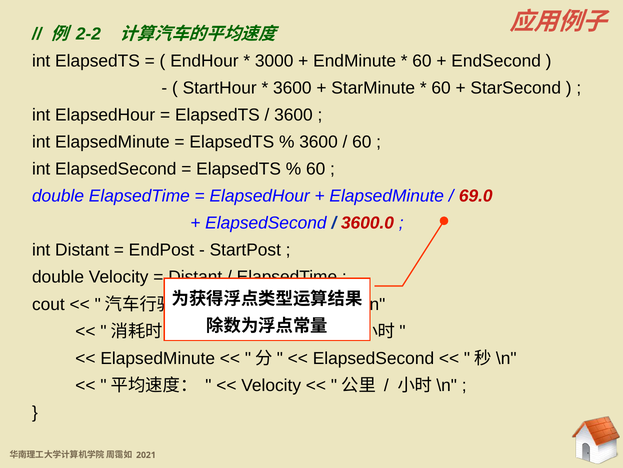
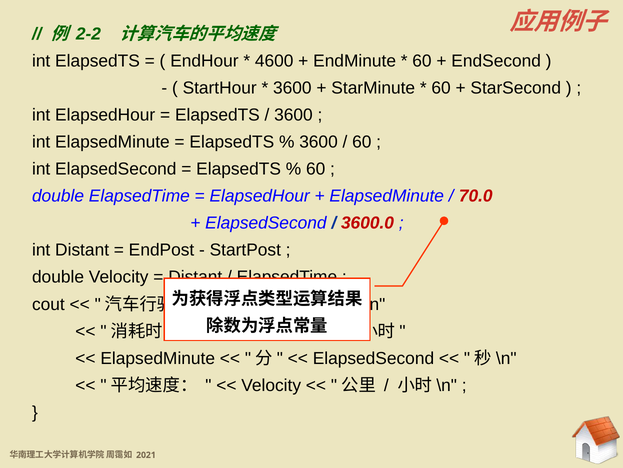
3000: 3000 -> 4600
69.0: 69.0 -> 70.0
